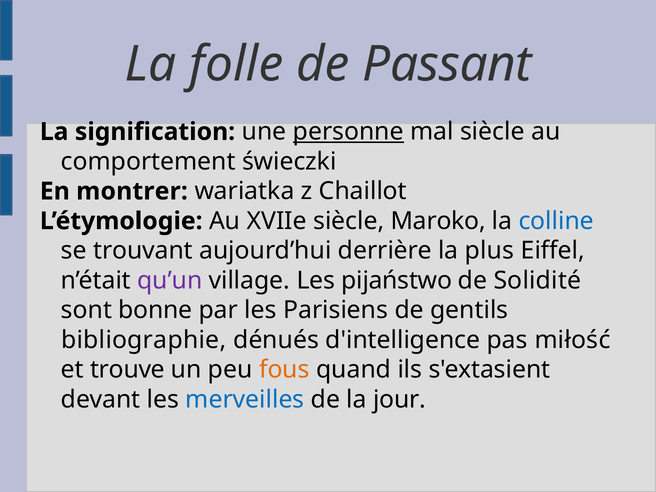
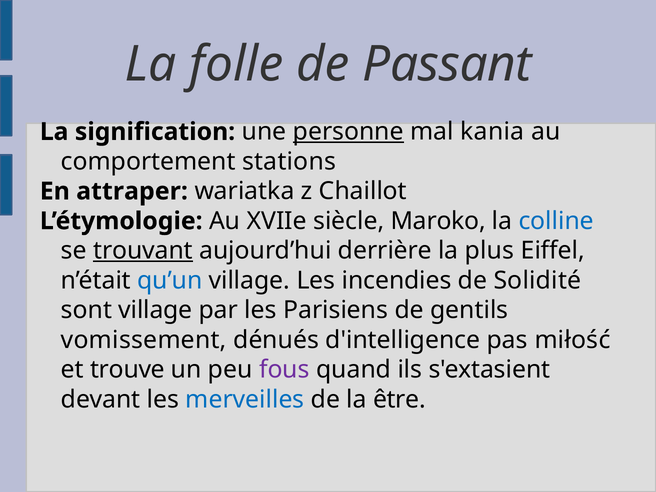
mal siècle: siècle -> kania
świeczki: świeczki -> stations
montrer: montrer -> attraper
trouvant underline: none -> present
qu’un colour: purple -> blue
pijaństwo: pijaństwo -> incendies
sont bonne: bonne -> village
bibliographie: bibliographie -> vomissement
fous colour: orange -> purple
jour: jour -> être
